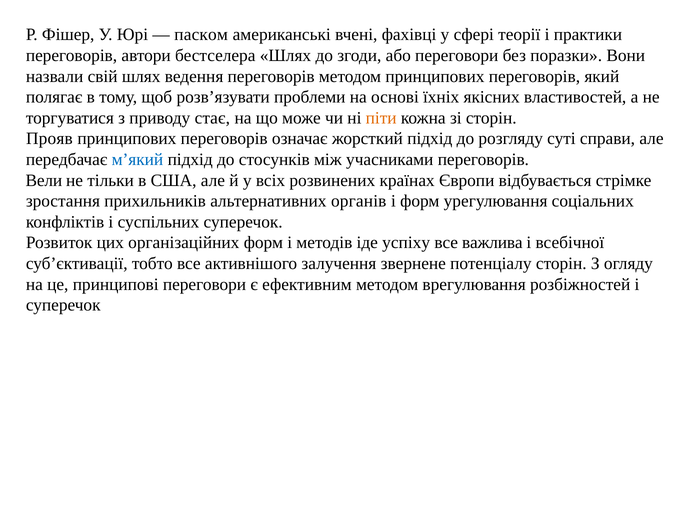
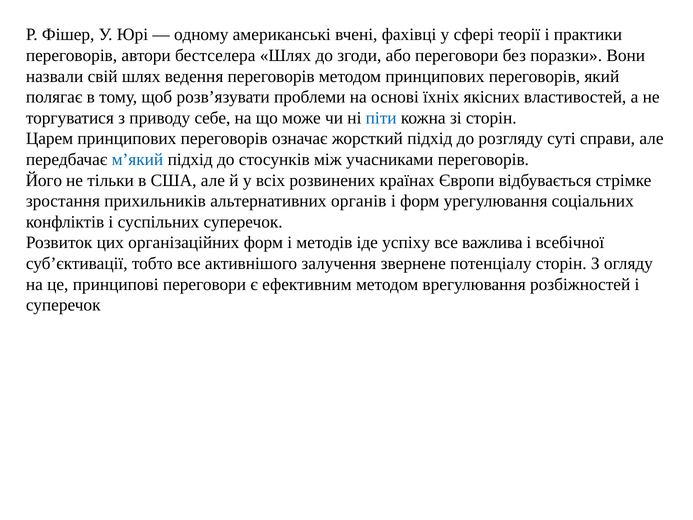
паском: паском -> одному
стає: стає -> себе
піти colour: orange -> blue
Прояв: Прояв -> Царем
Вели: Вели -> Його
